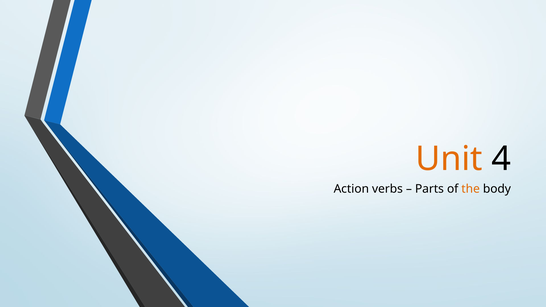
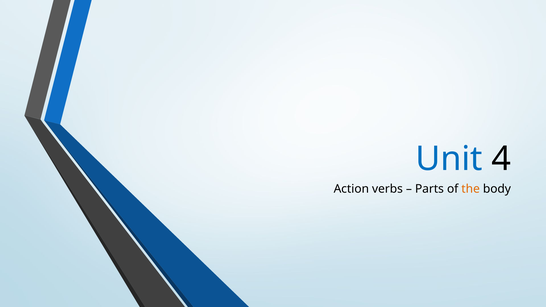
Unit colour: orange -> blue
